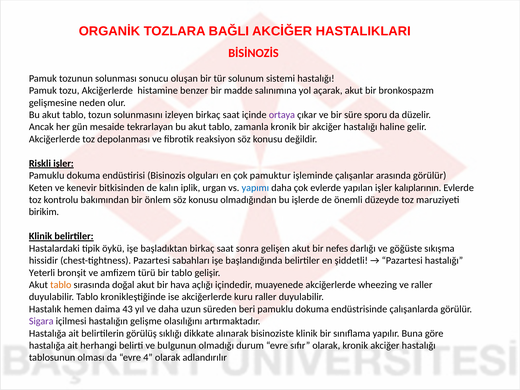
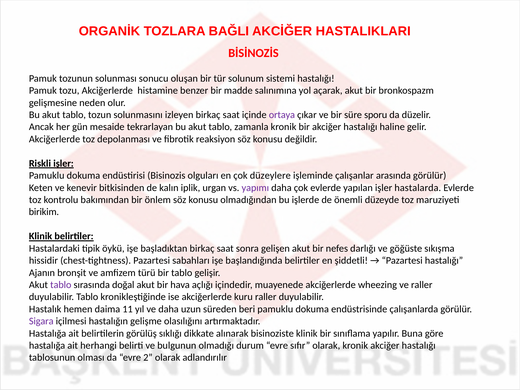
pamuktur: pamuktur -> düzeylere
yapımı colour: blue -> purple
kalıplarının: kalıplarının -> hastalarda
Yeterli: Yeterli -> Ajanın
tablo at (61, 285) colour: orange -> purple
43: 43 -> 11
4: 4 -> 2
